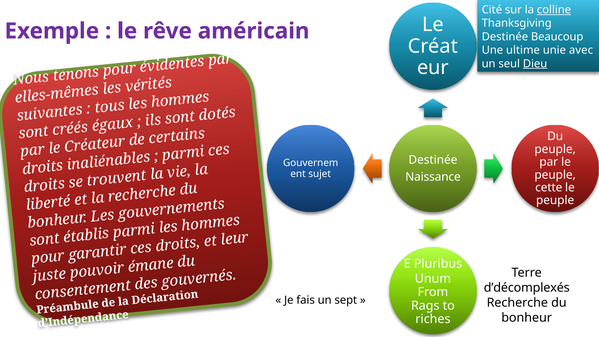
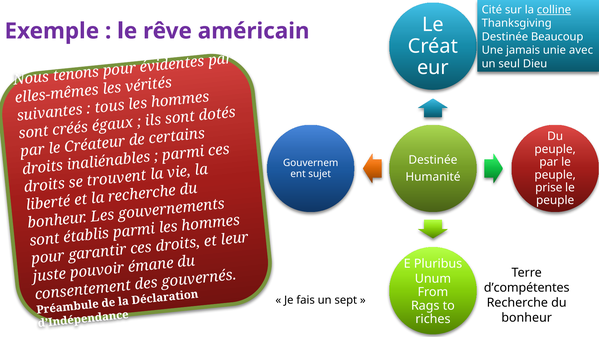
ultime: ultime -> jamais
Dieu underline: present -> none
Naissance: Naissance -> Humanité
cette: cette -> prise
d’décomplexés: d’décomplexés -> d’compétentes
